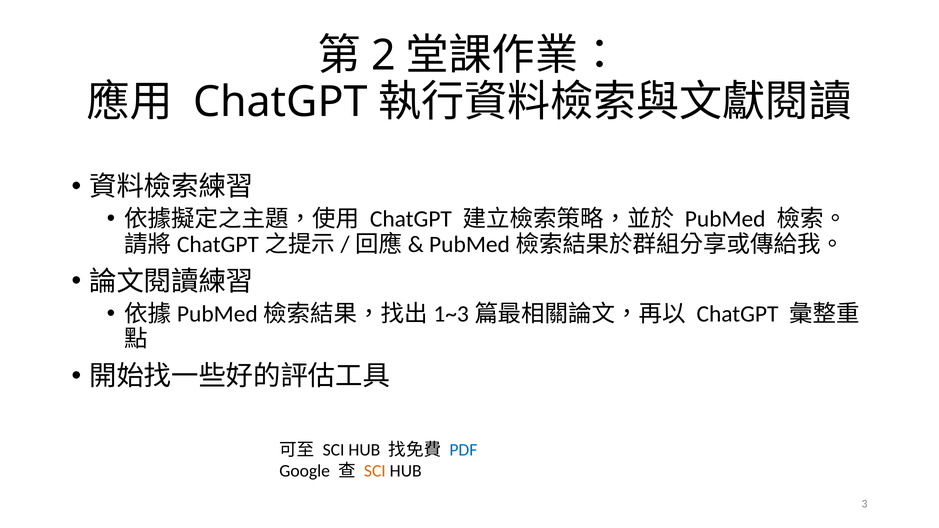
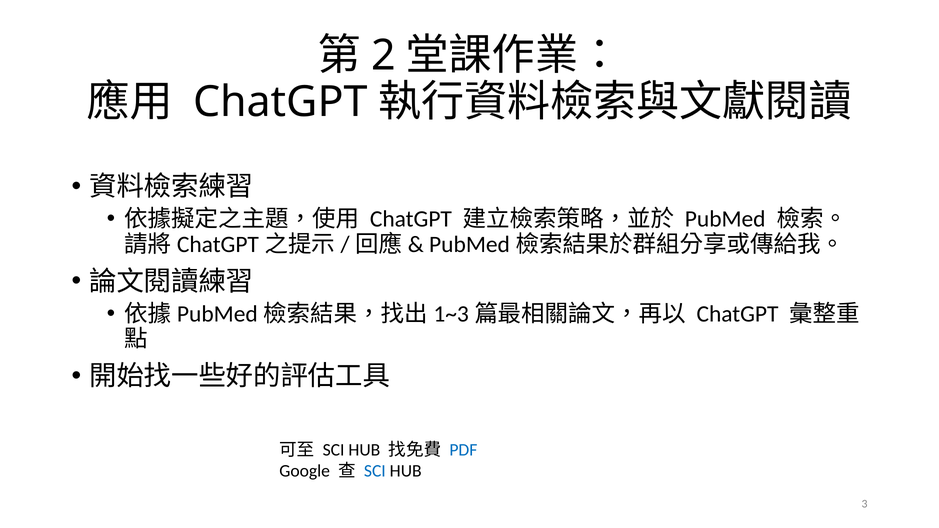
SCI at (375, 471) colour: orange -> blue
